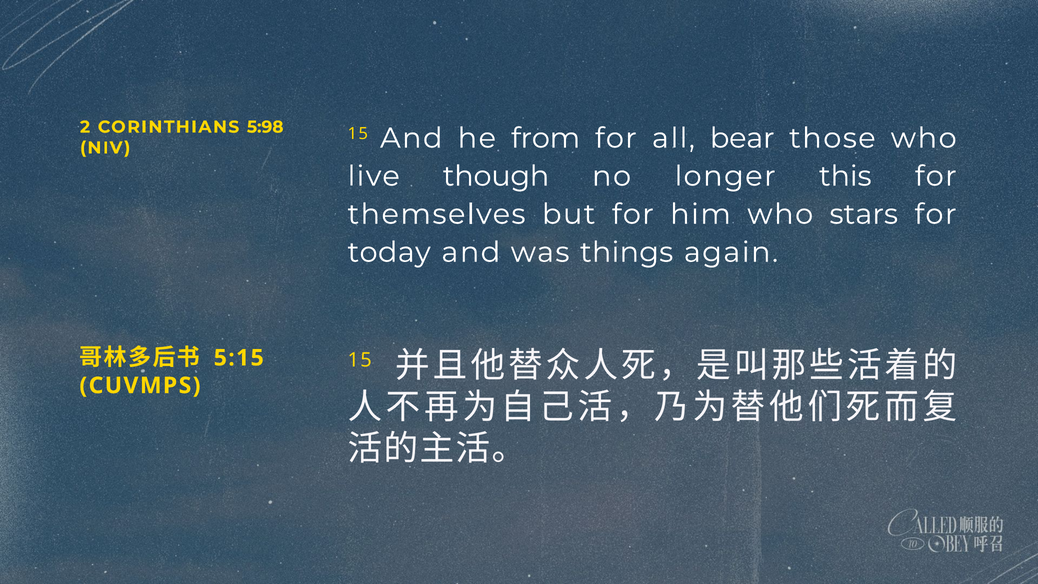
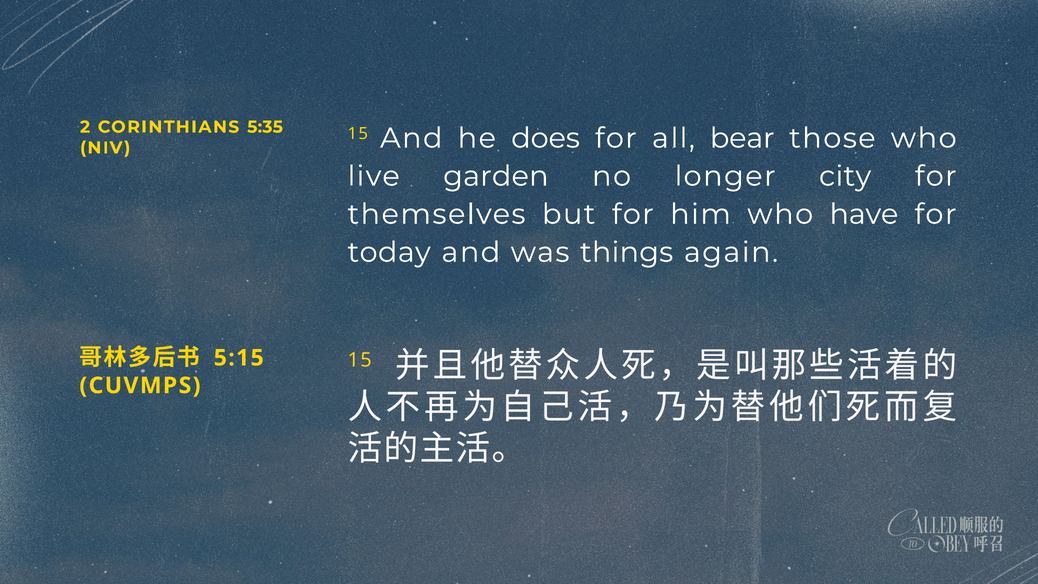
5:98: 5:98 -> 5:35
from: from -> does
though: though -> garden
this: this -> city
stars: stars -> have
